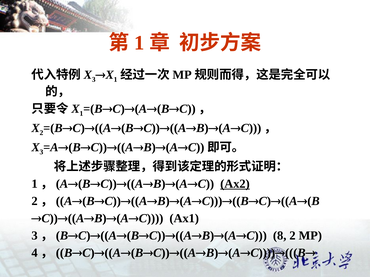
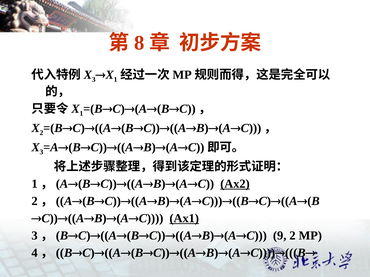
1 at (139, 43): 1 -> 8
Ax1 underline: none -> present
8: 8 -> 9
